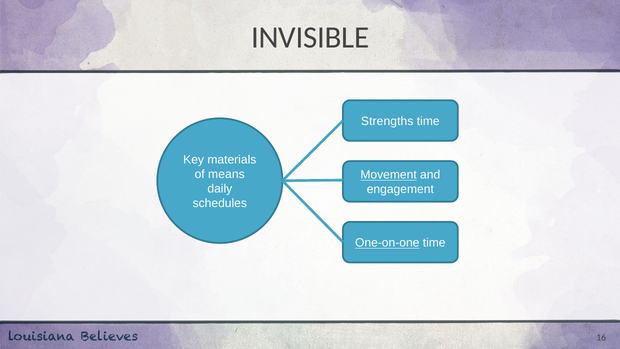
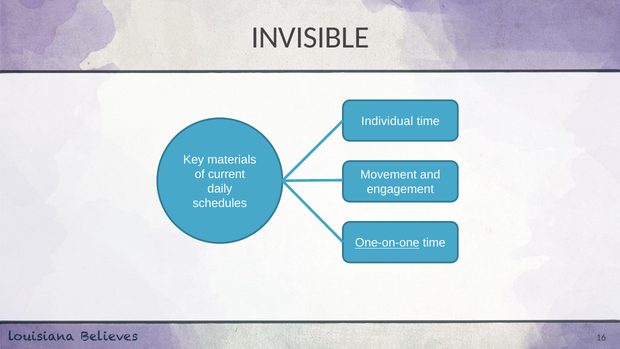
Strengths: Strengths -> Individual
means: means -> current
Movement underline: present -> none
